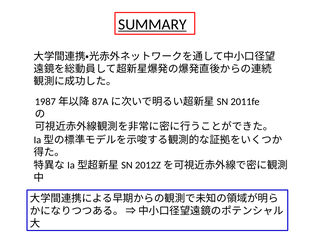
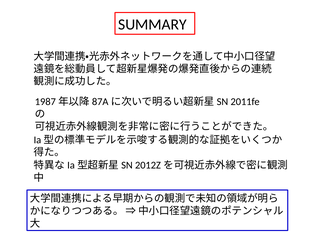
SUMMARY underline: present -> none
